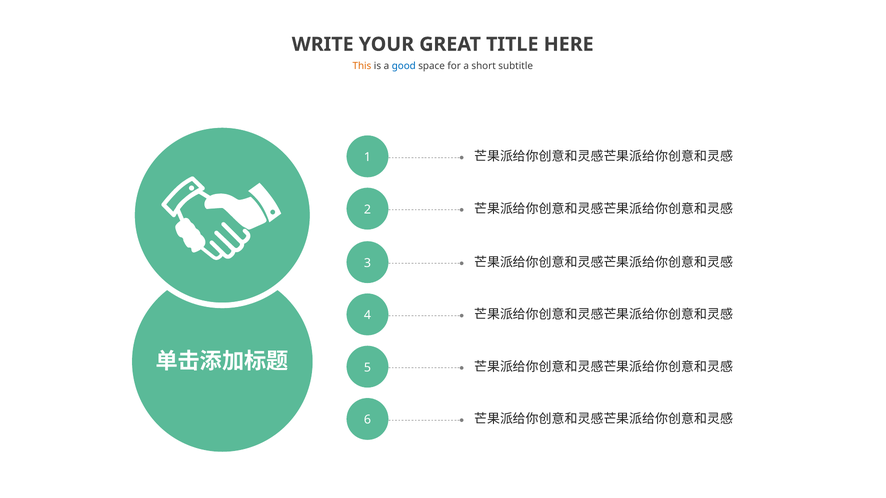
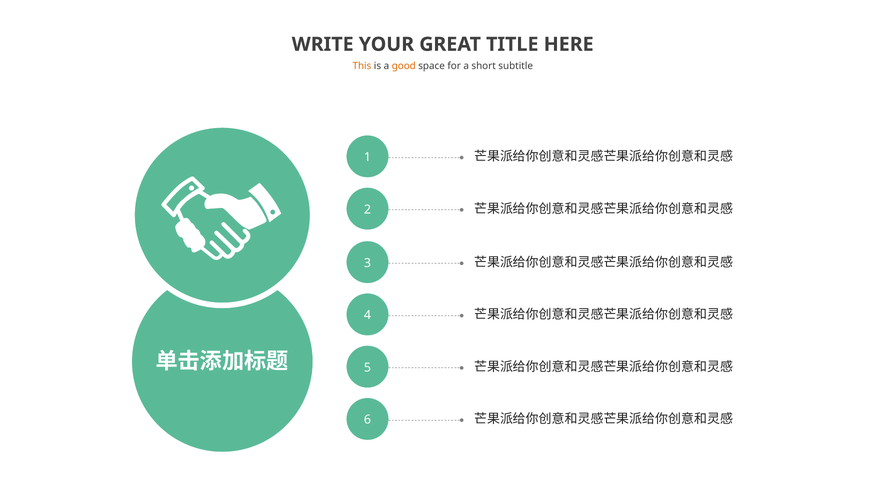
good colour: blue -> orange
